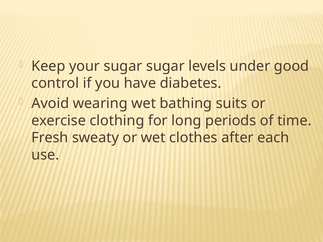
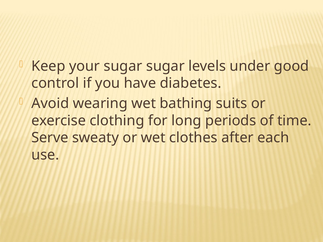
Fresh: Fresh -> Serve
